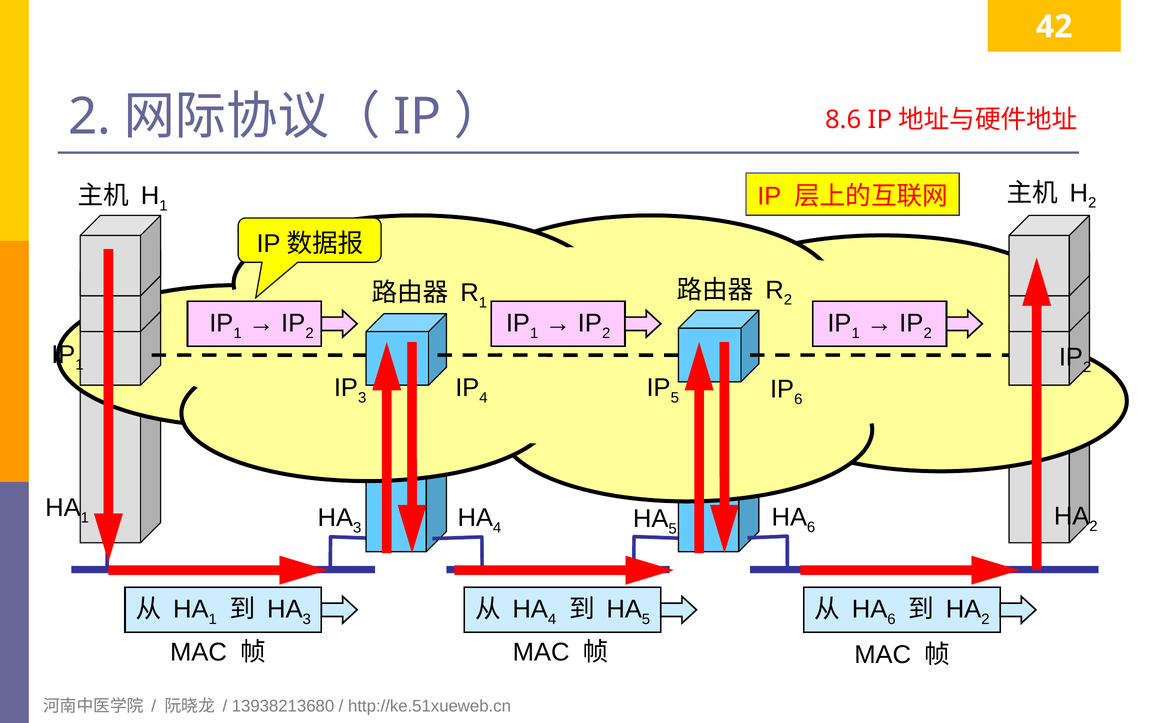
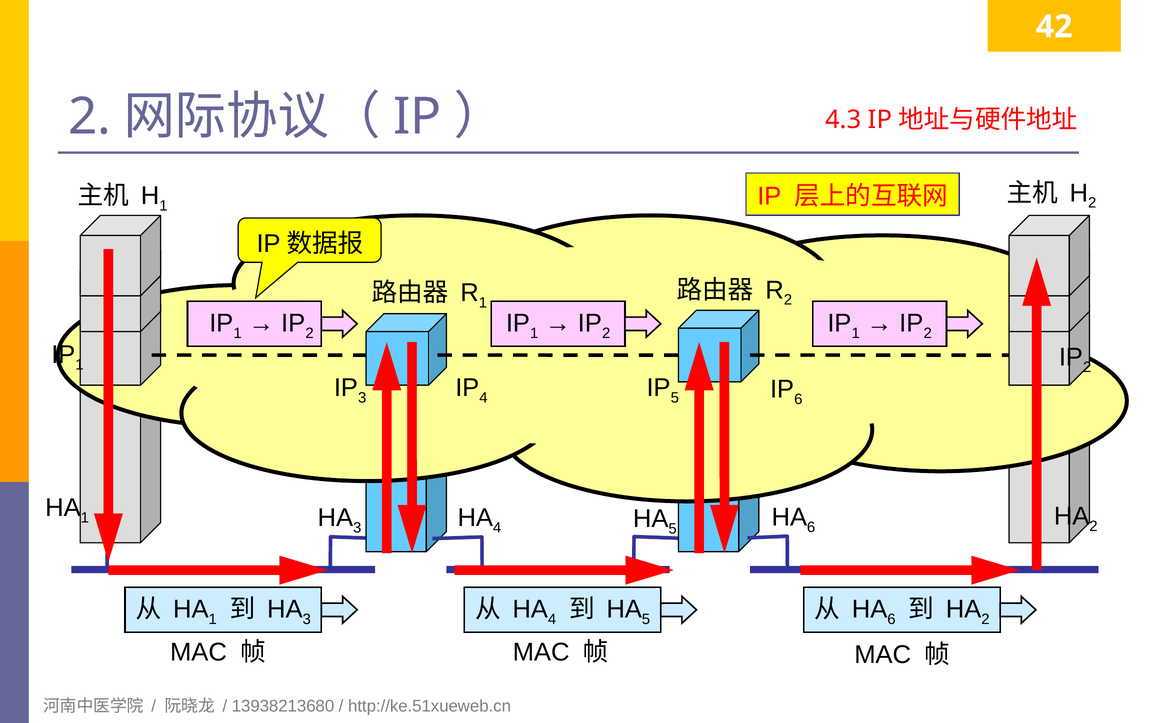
8.6: 8.6 -> 4.3
